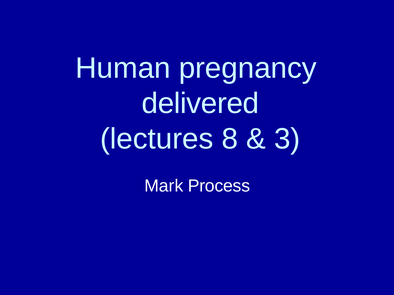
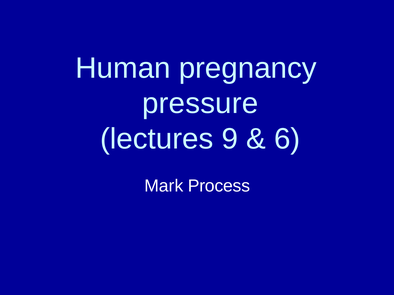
delivered: delivered -> pressure
8: 8 -> 9
3: 3 -> 6
